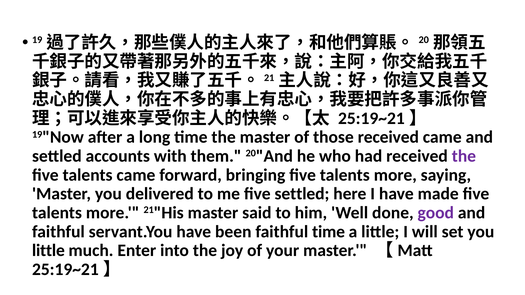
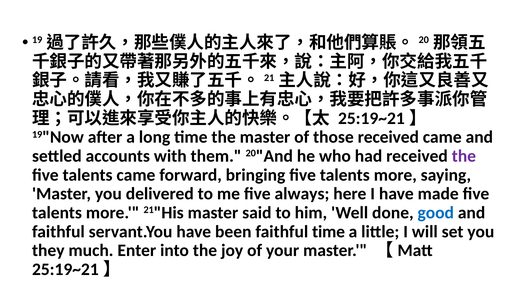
five settled: settled -> always
good colour: purple -> blue
little at (48, 251): little -> they
